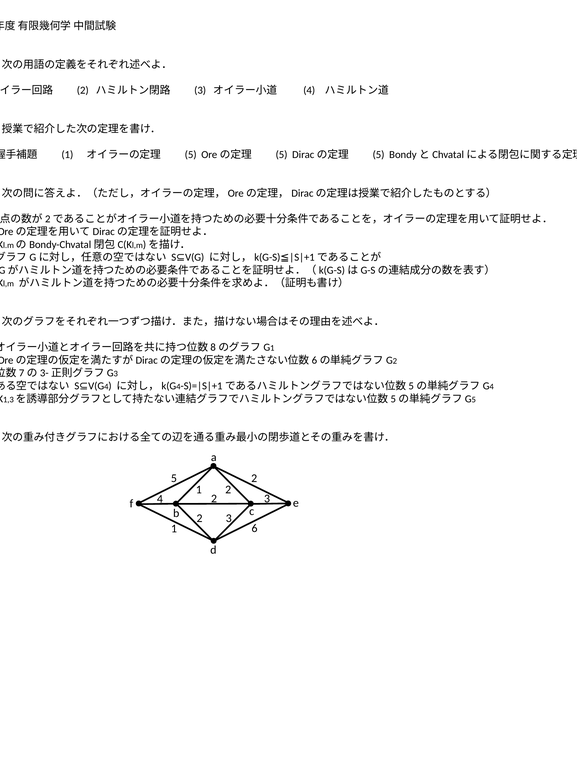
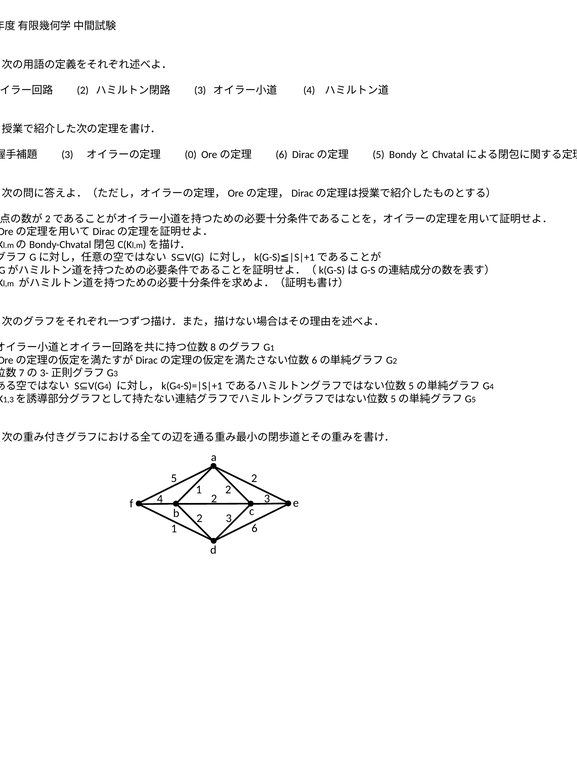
1 at (67, 154): 1 -> 3
5 at (191, 154): 5 -> 0
5 at (282, 154): 5 -> 6
